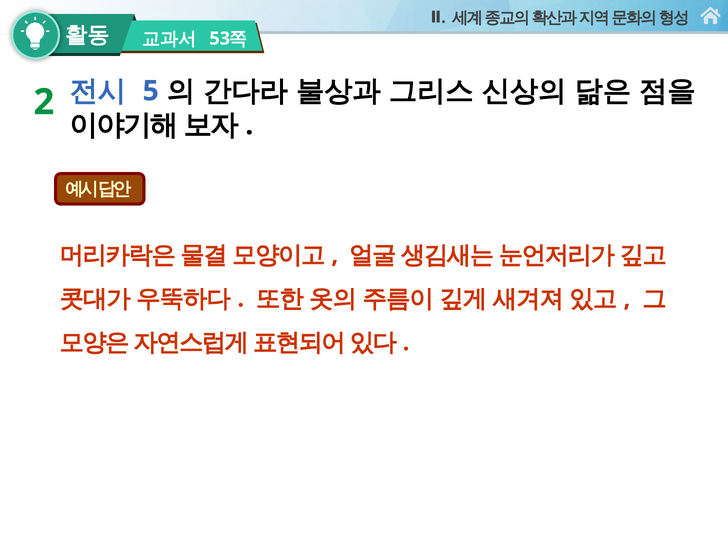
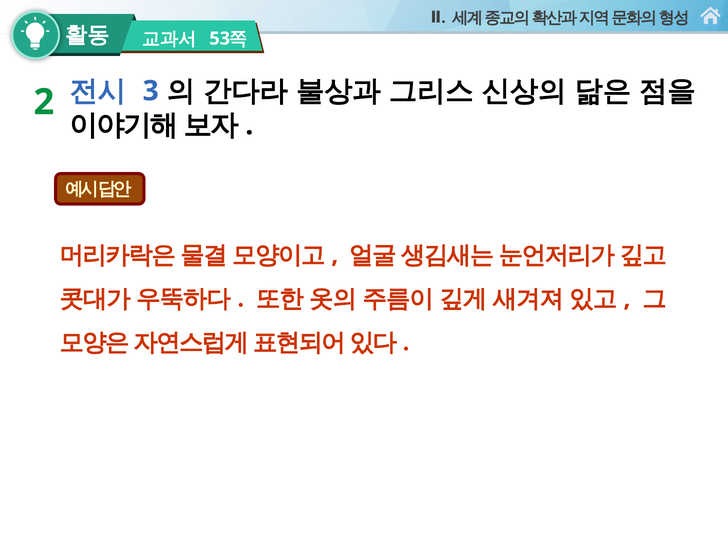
5: 5 -> 3
